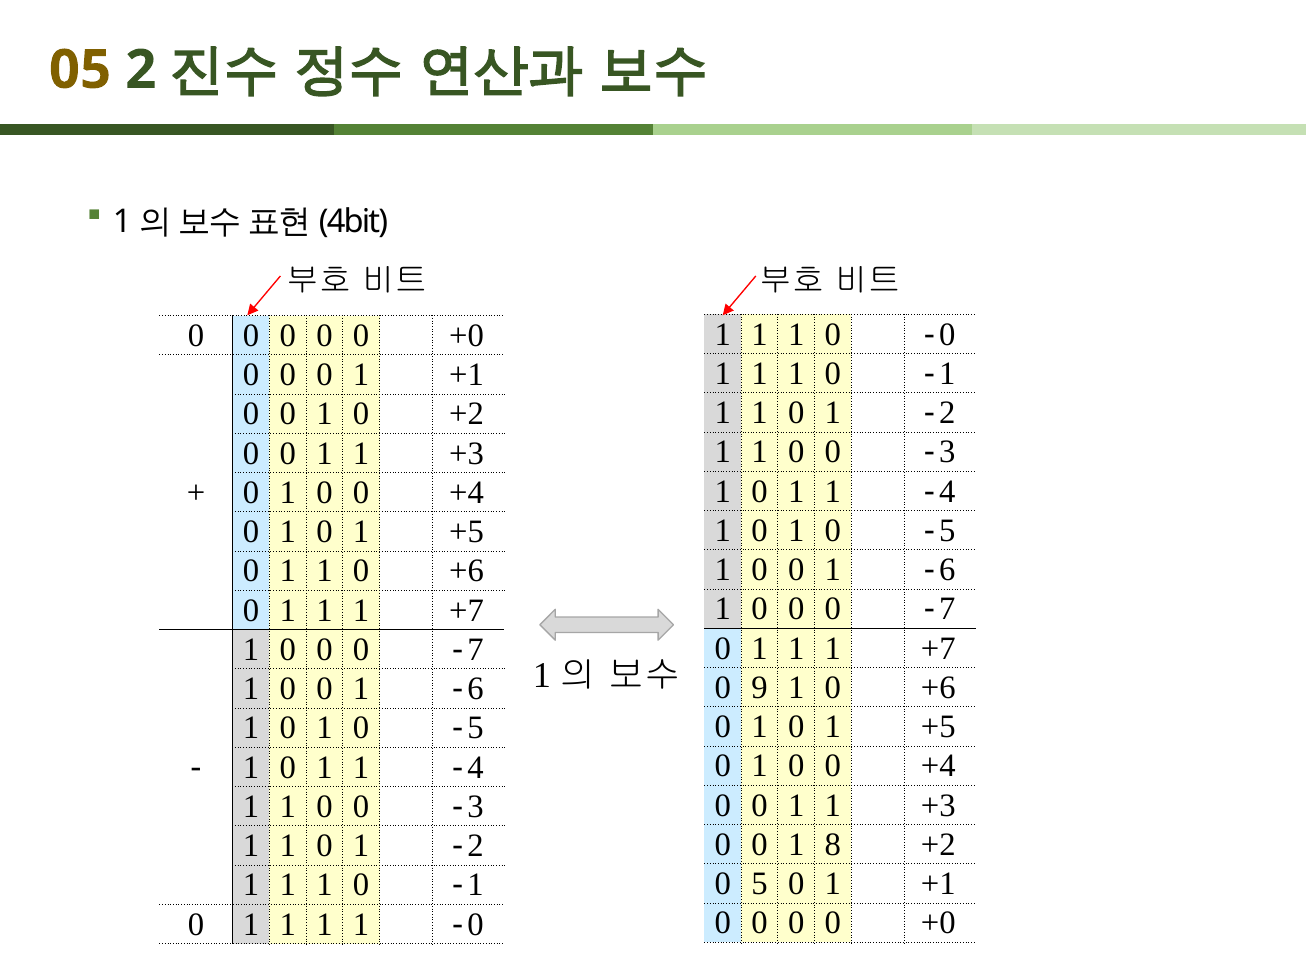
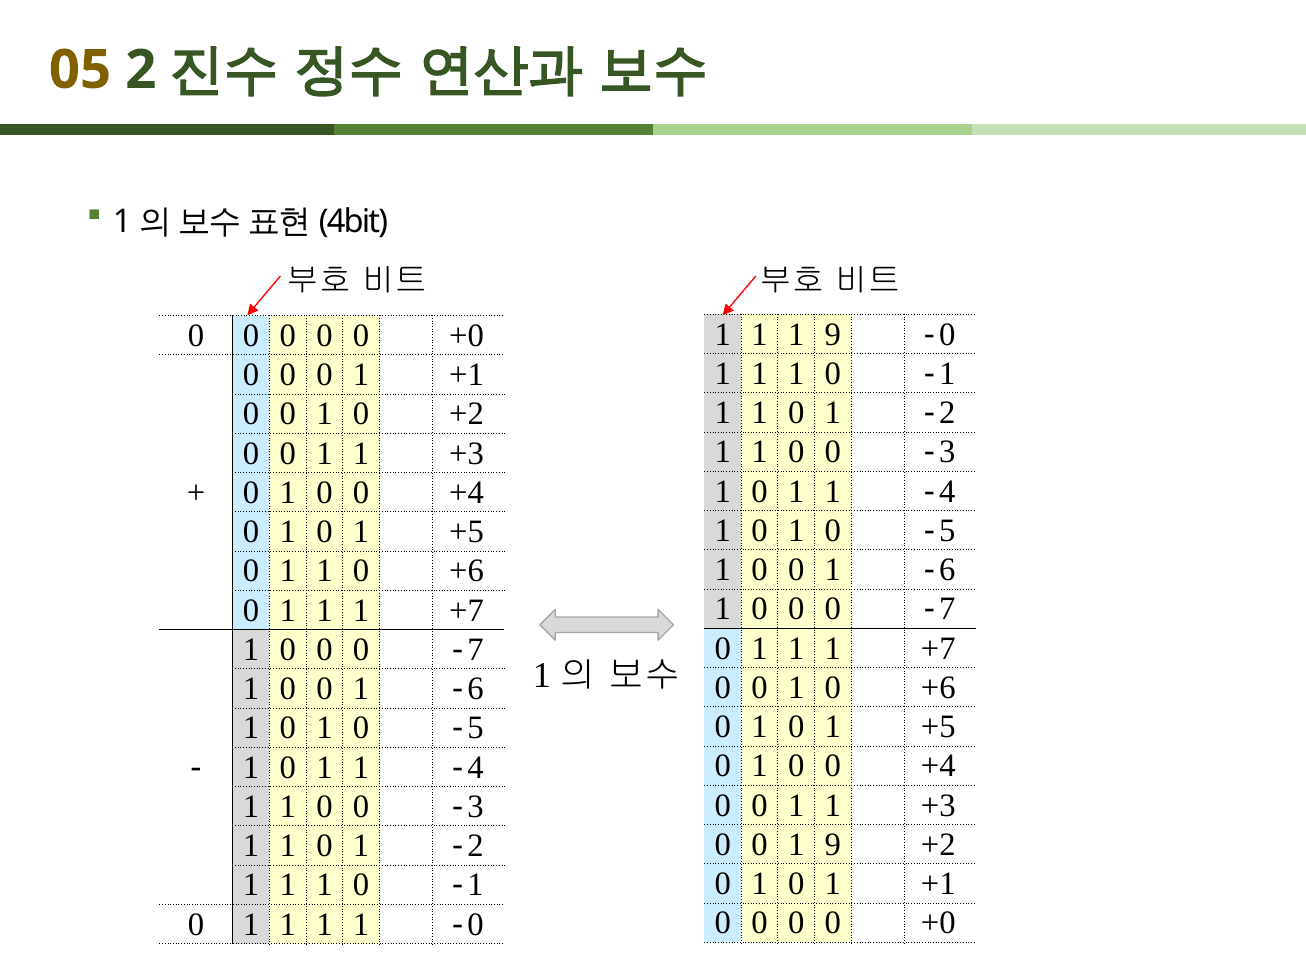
0 at (833, 334): 0 -> 9
9 at (759, 687): 9 -> 0
0 1 8: 8 -> 9
5 at (759, 883): 5 -> 1
